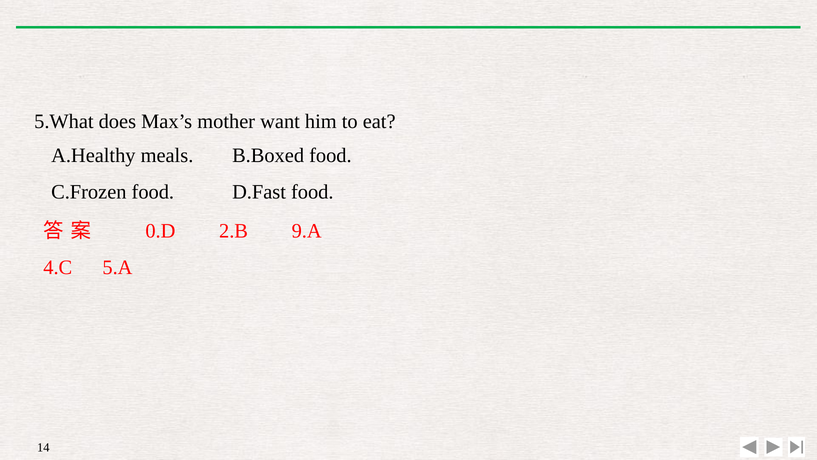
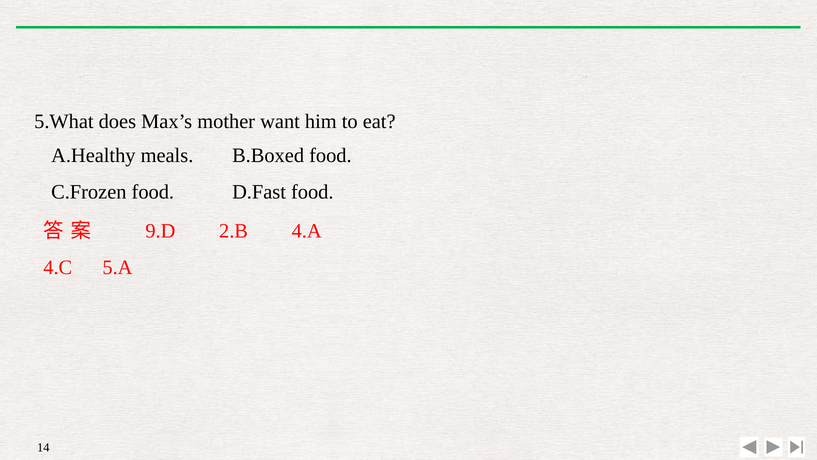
0.D: 0.D -> 9.D
9.A: 9.A -> 4.A
